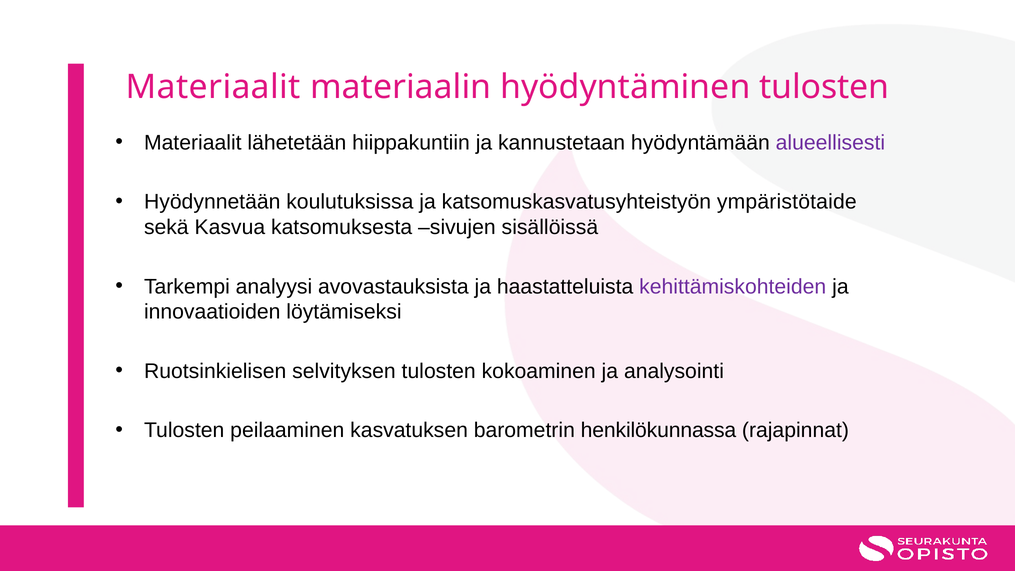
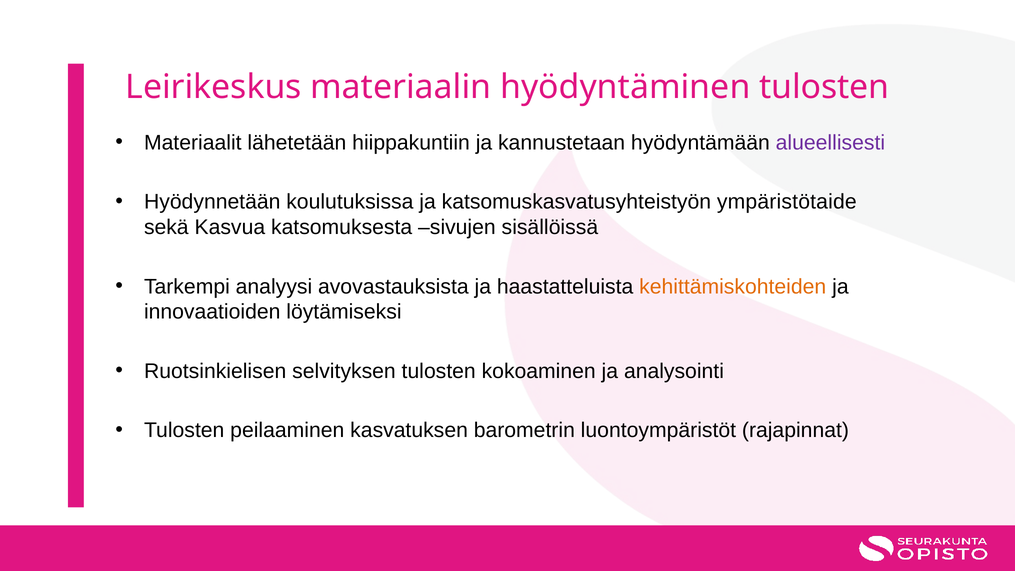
Materiaalit at (213, 87): Materiaalit -> Leirikeskus
kehittämiskohteiden colour: purple -> orange
henkilökunnassa: henkilökunnassa -> luontoympäristöt
